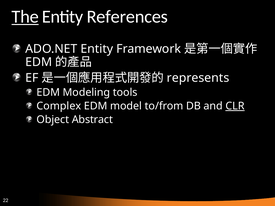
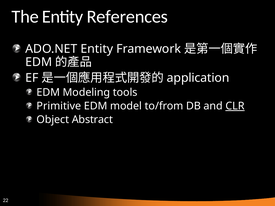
The underline: present -> none
represents: represents -> application
Complex: Complex -> Primitive
